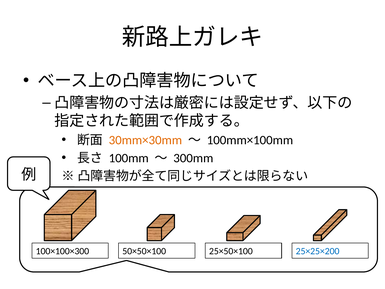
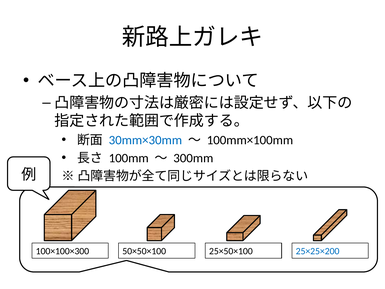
30mm×30mm colour: orange -> blue
